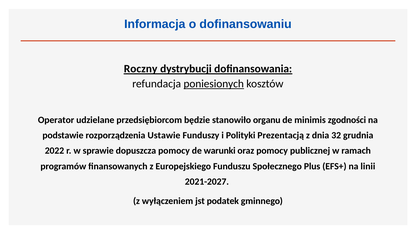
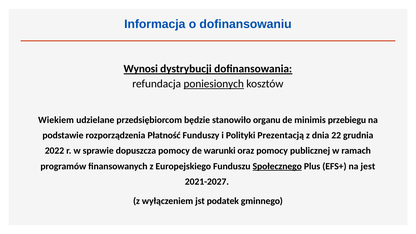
Roczny: Roczny -> Wynosi
Operator: Operator -> Wiekiem
zgodności: zgodności -> przebiegu
Ustawie: Ustawie -> Płatność
32: 32 -> 22
Społecznego underline: none -> present
linii: linii -> jest
